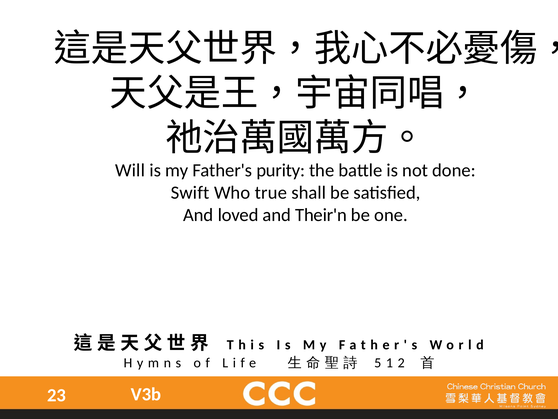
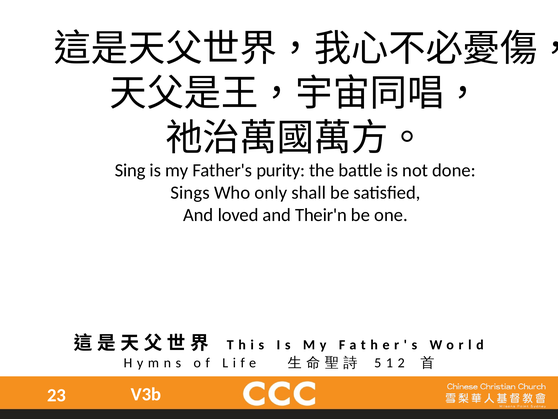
Will: Will -> Sing
Swift: Swift -> Sings
true: true -> only
